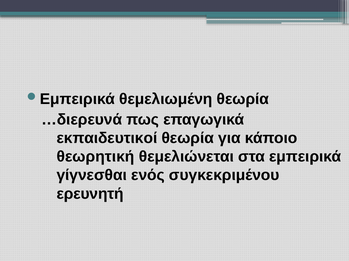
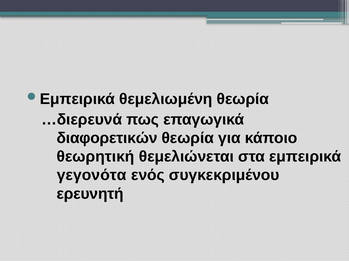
εκπαιδευτικοί: εκπαιδευτικοί -> διαφορετικών
γίγνεσθαι: γίγνεσθαι -> γεγονότα
